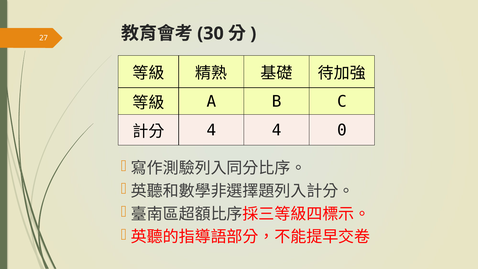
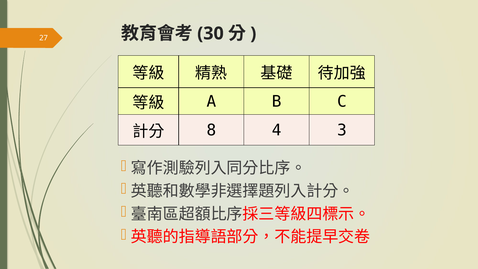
4 at (211, 130): 4 -> 8
0: 0 -> 3
